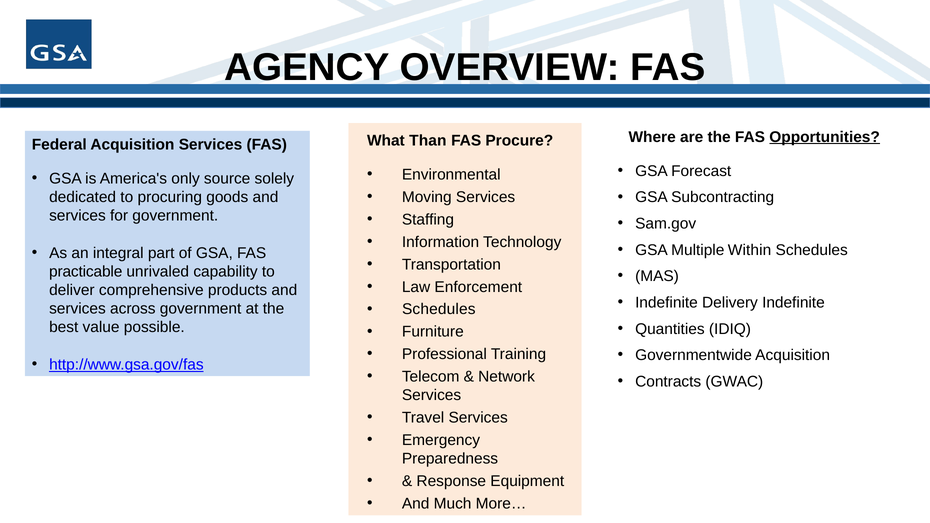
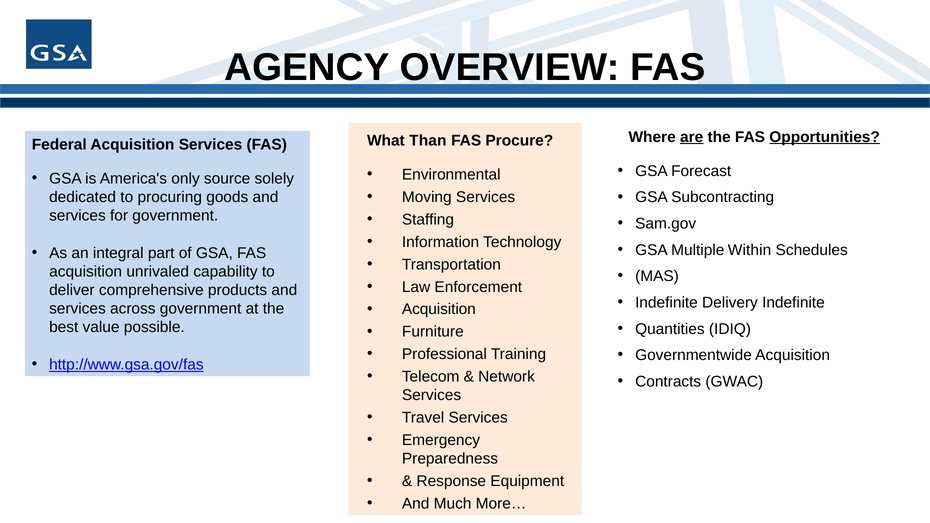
are underline: none -> present
practicable at (86, 272): practicable -> acquisition
Schedules at (439, 309): Schedules -> Acquisition
